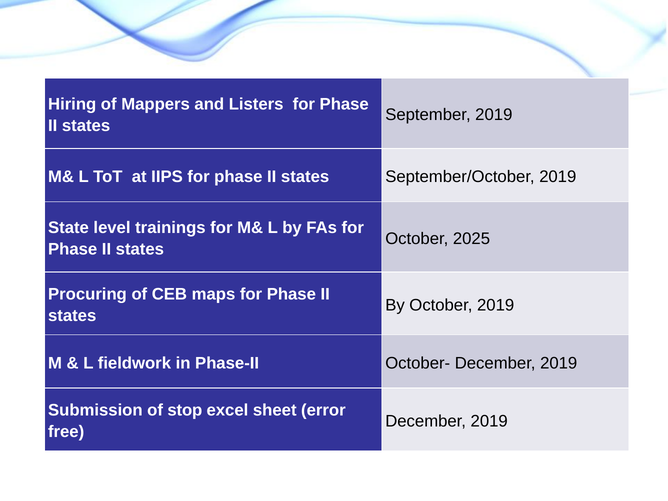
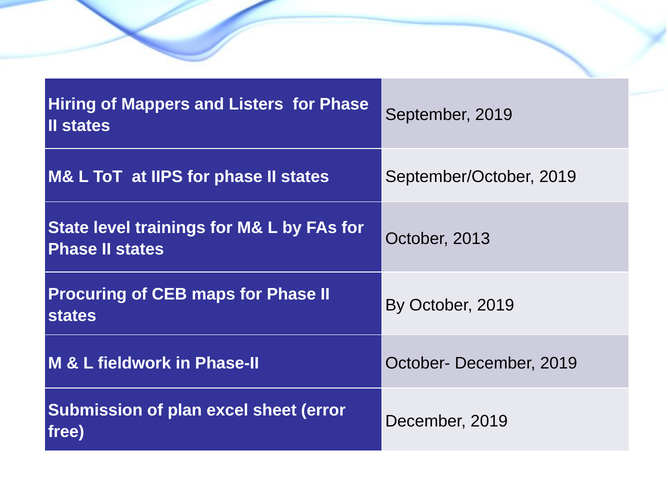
2025: 2025 -> 2013
stop: stop -> plan
